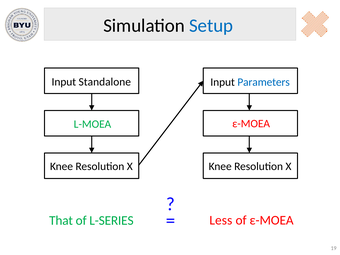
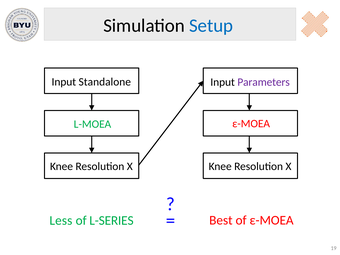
Parameters colour: blue -> purple
Less: Less -> Best
That: That -> Less
